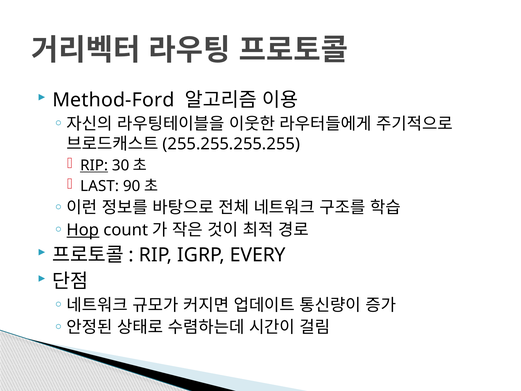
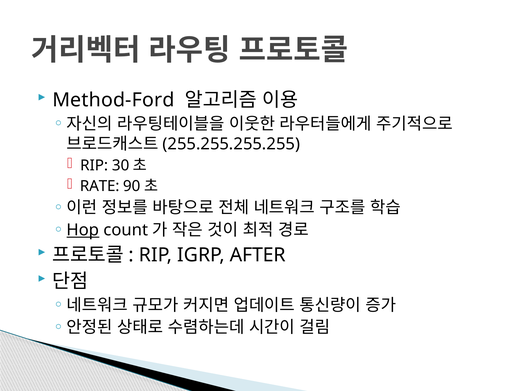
RIP at (94, 165) underline: present -> none
LAST: LAST -> RATE
EVERY: EVERY -> AFTER
